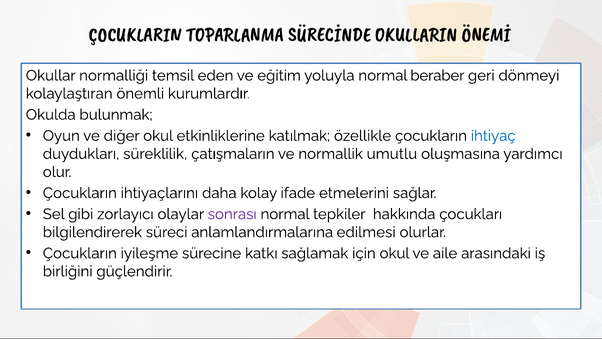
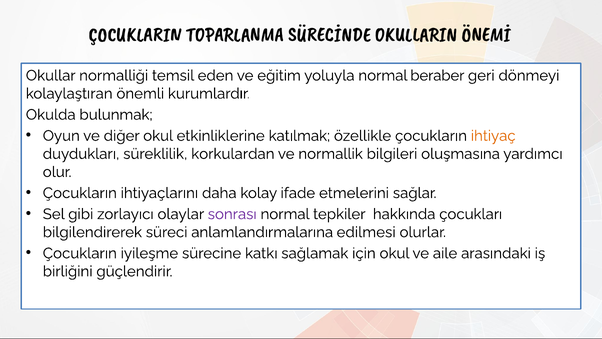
ihtiyaç colour: blue -> orange
çatışmaların: çatışmaların -> korkulardan
umutlu: umutlu -> bilgileri
